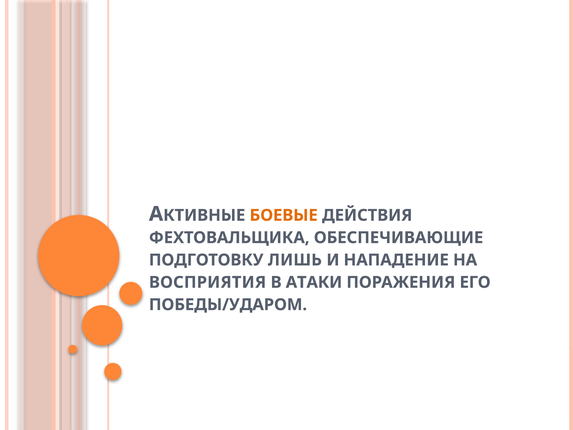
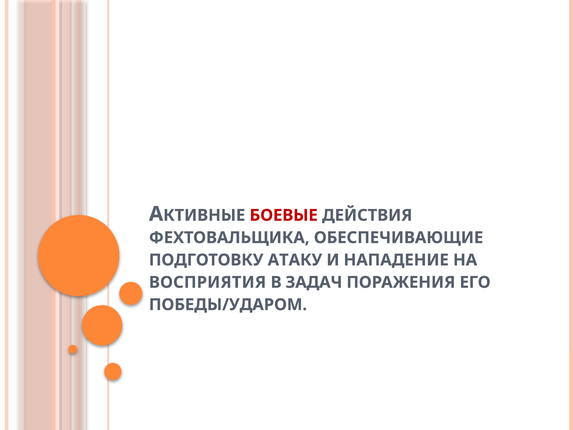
БОЕВЫЕ colour: orange -> red
ЛИШЬ: ЛИШЬ -> АТАКУ
АТАКИ: АТАКИ -> ЗАДАЧ
